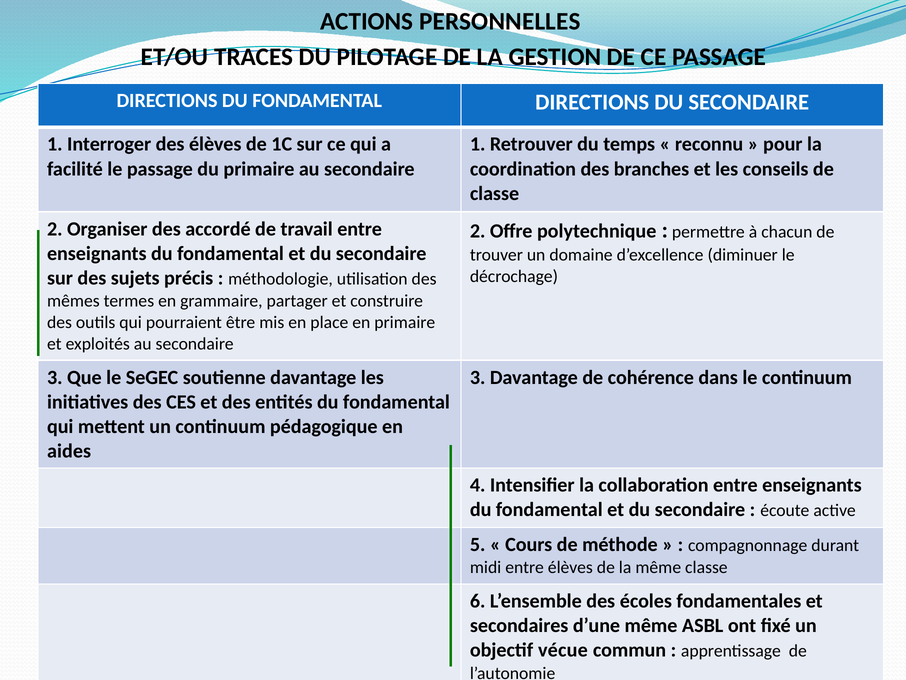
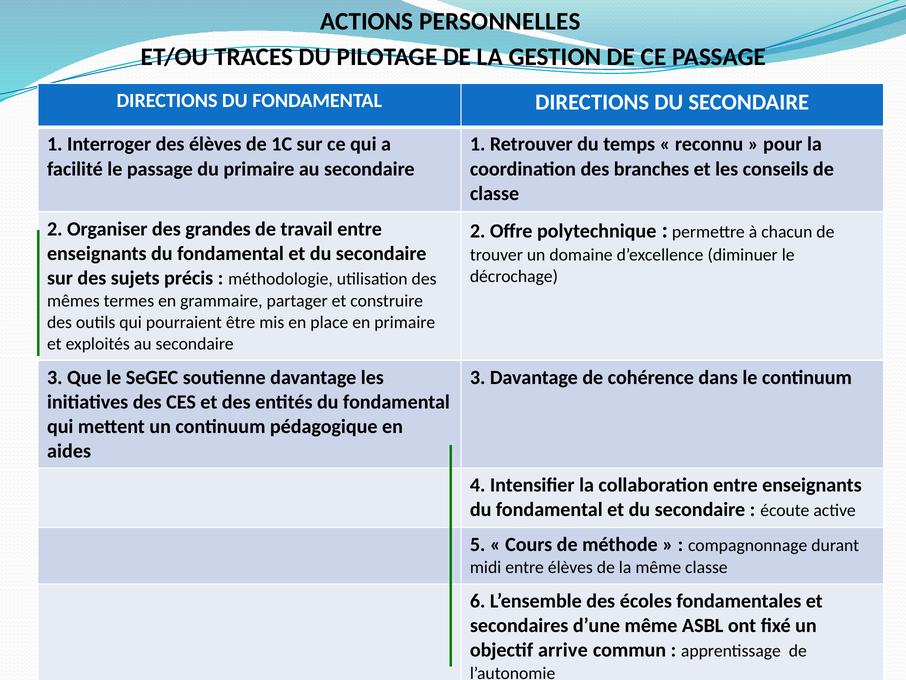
accordé: accordé -> grandes
vécue: vécue -> arrive
